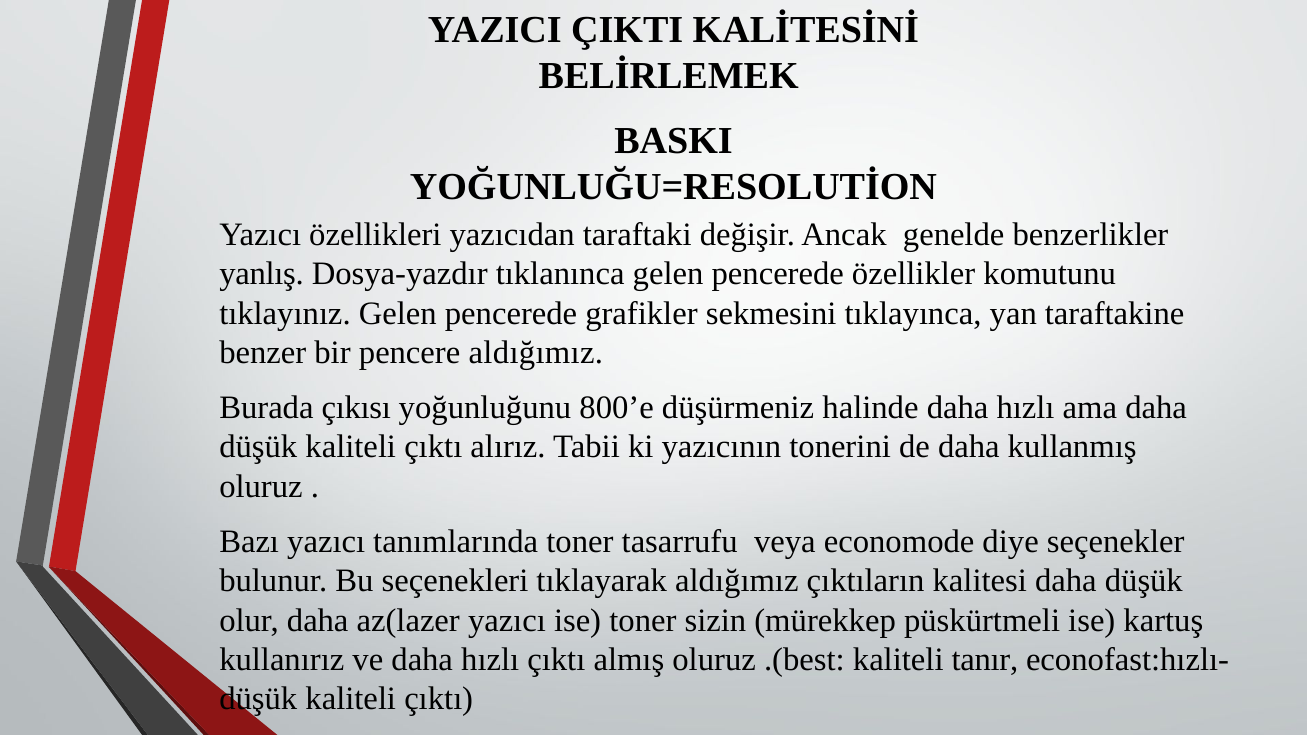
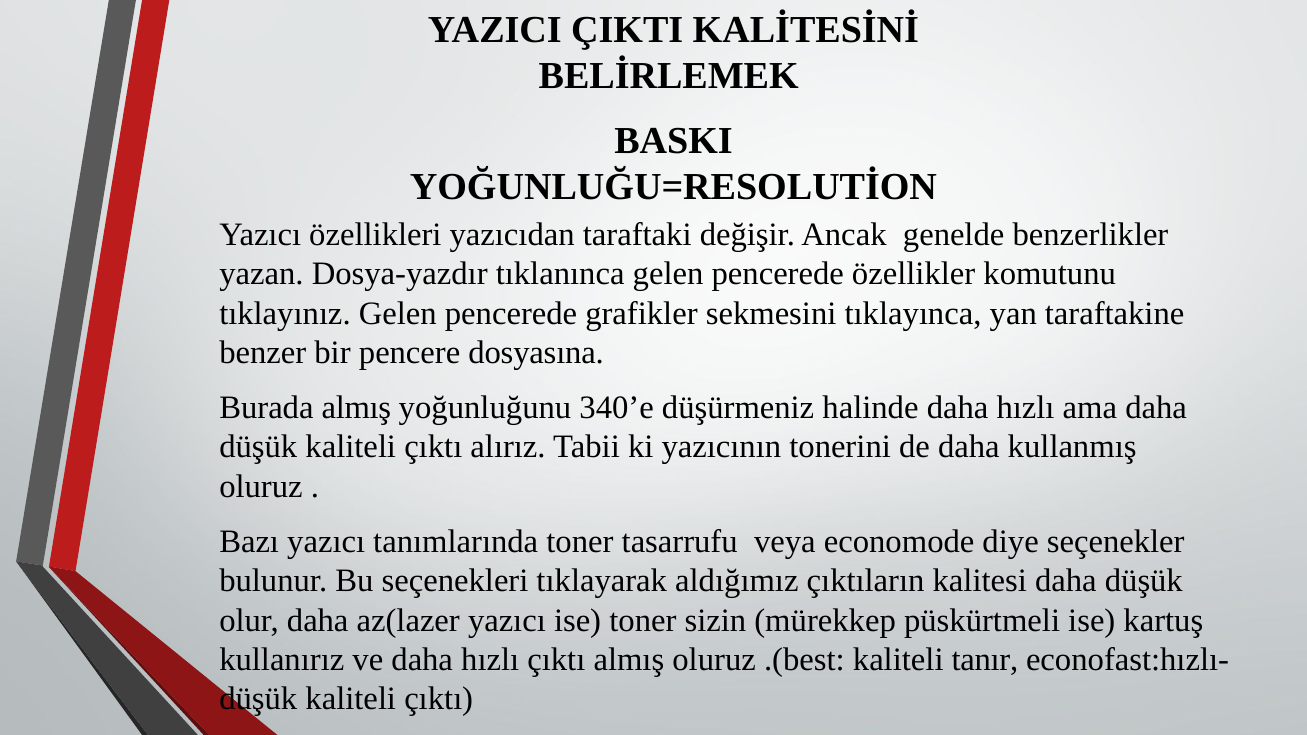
yanlış: yanlış -> yazan
pencere aldığımız: aldığımız -> dosyasına
Burada çıkısı: çıkısı -> almış
800’e: 800’e -> 340’e
